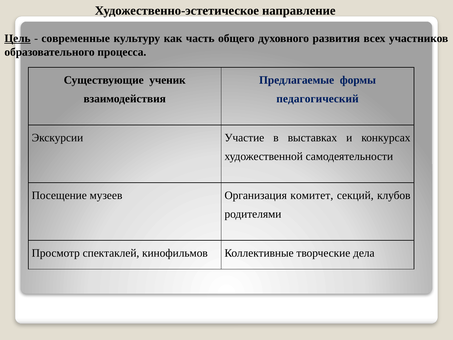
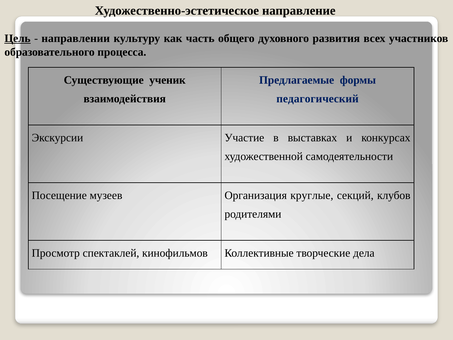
современные: современные -> направлении
комитет: комитет -> круглые
